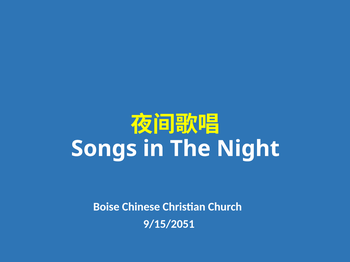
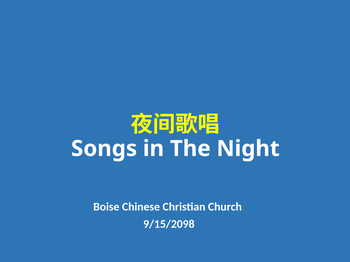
9/15/2051: 9/15/2051 -> 9/15/2098
